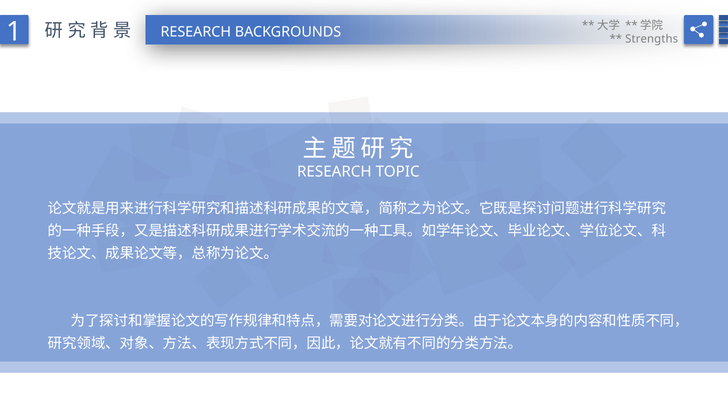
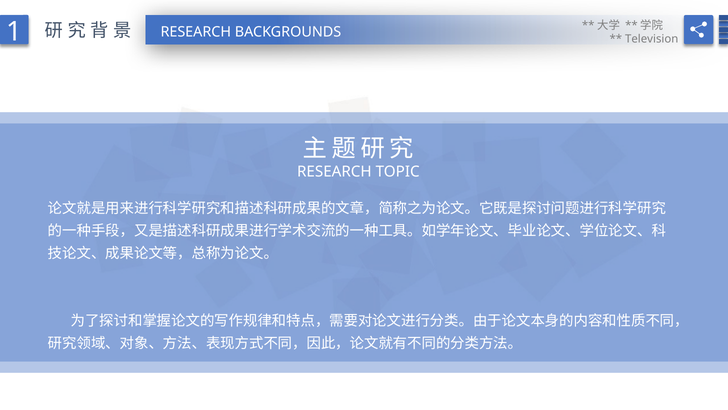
Strengths: Strengths -> Television
